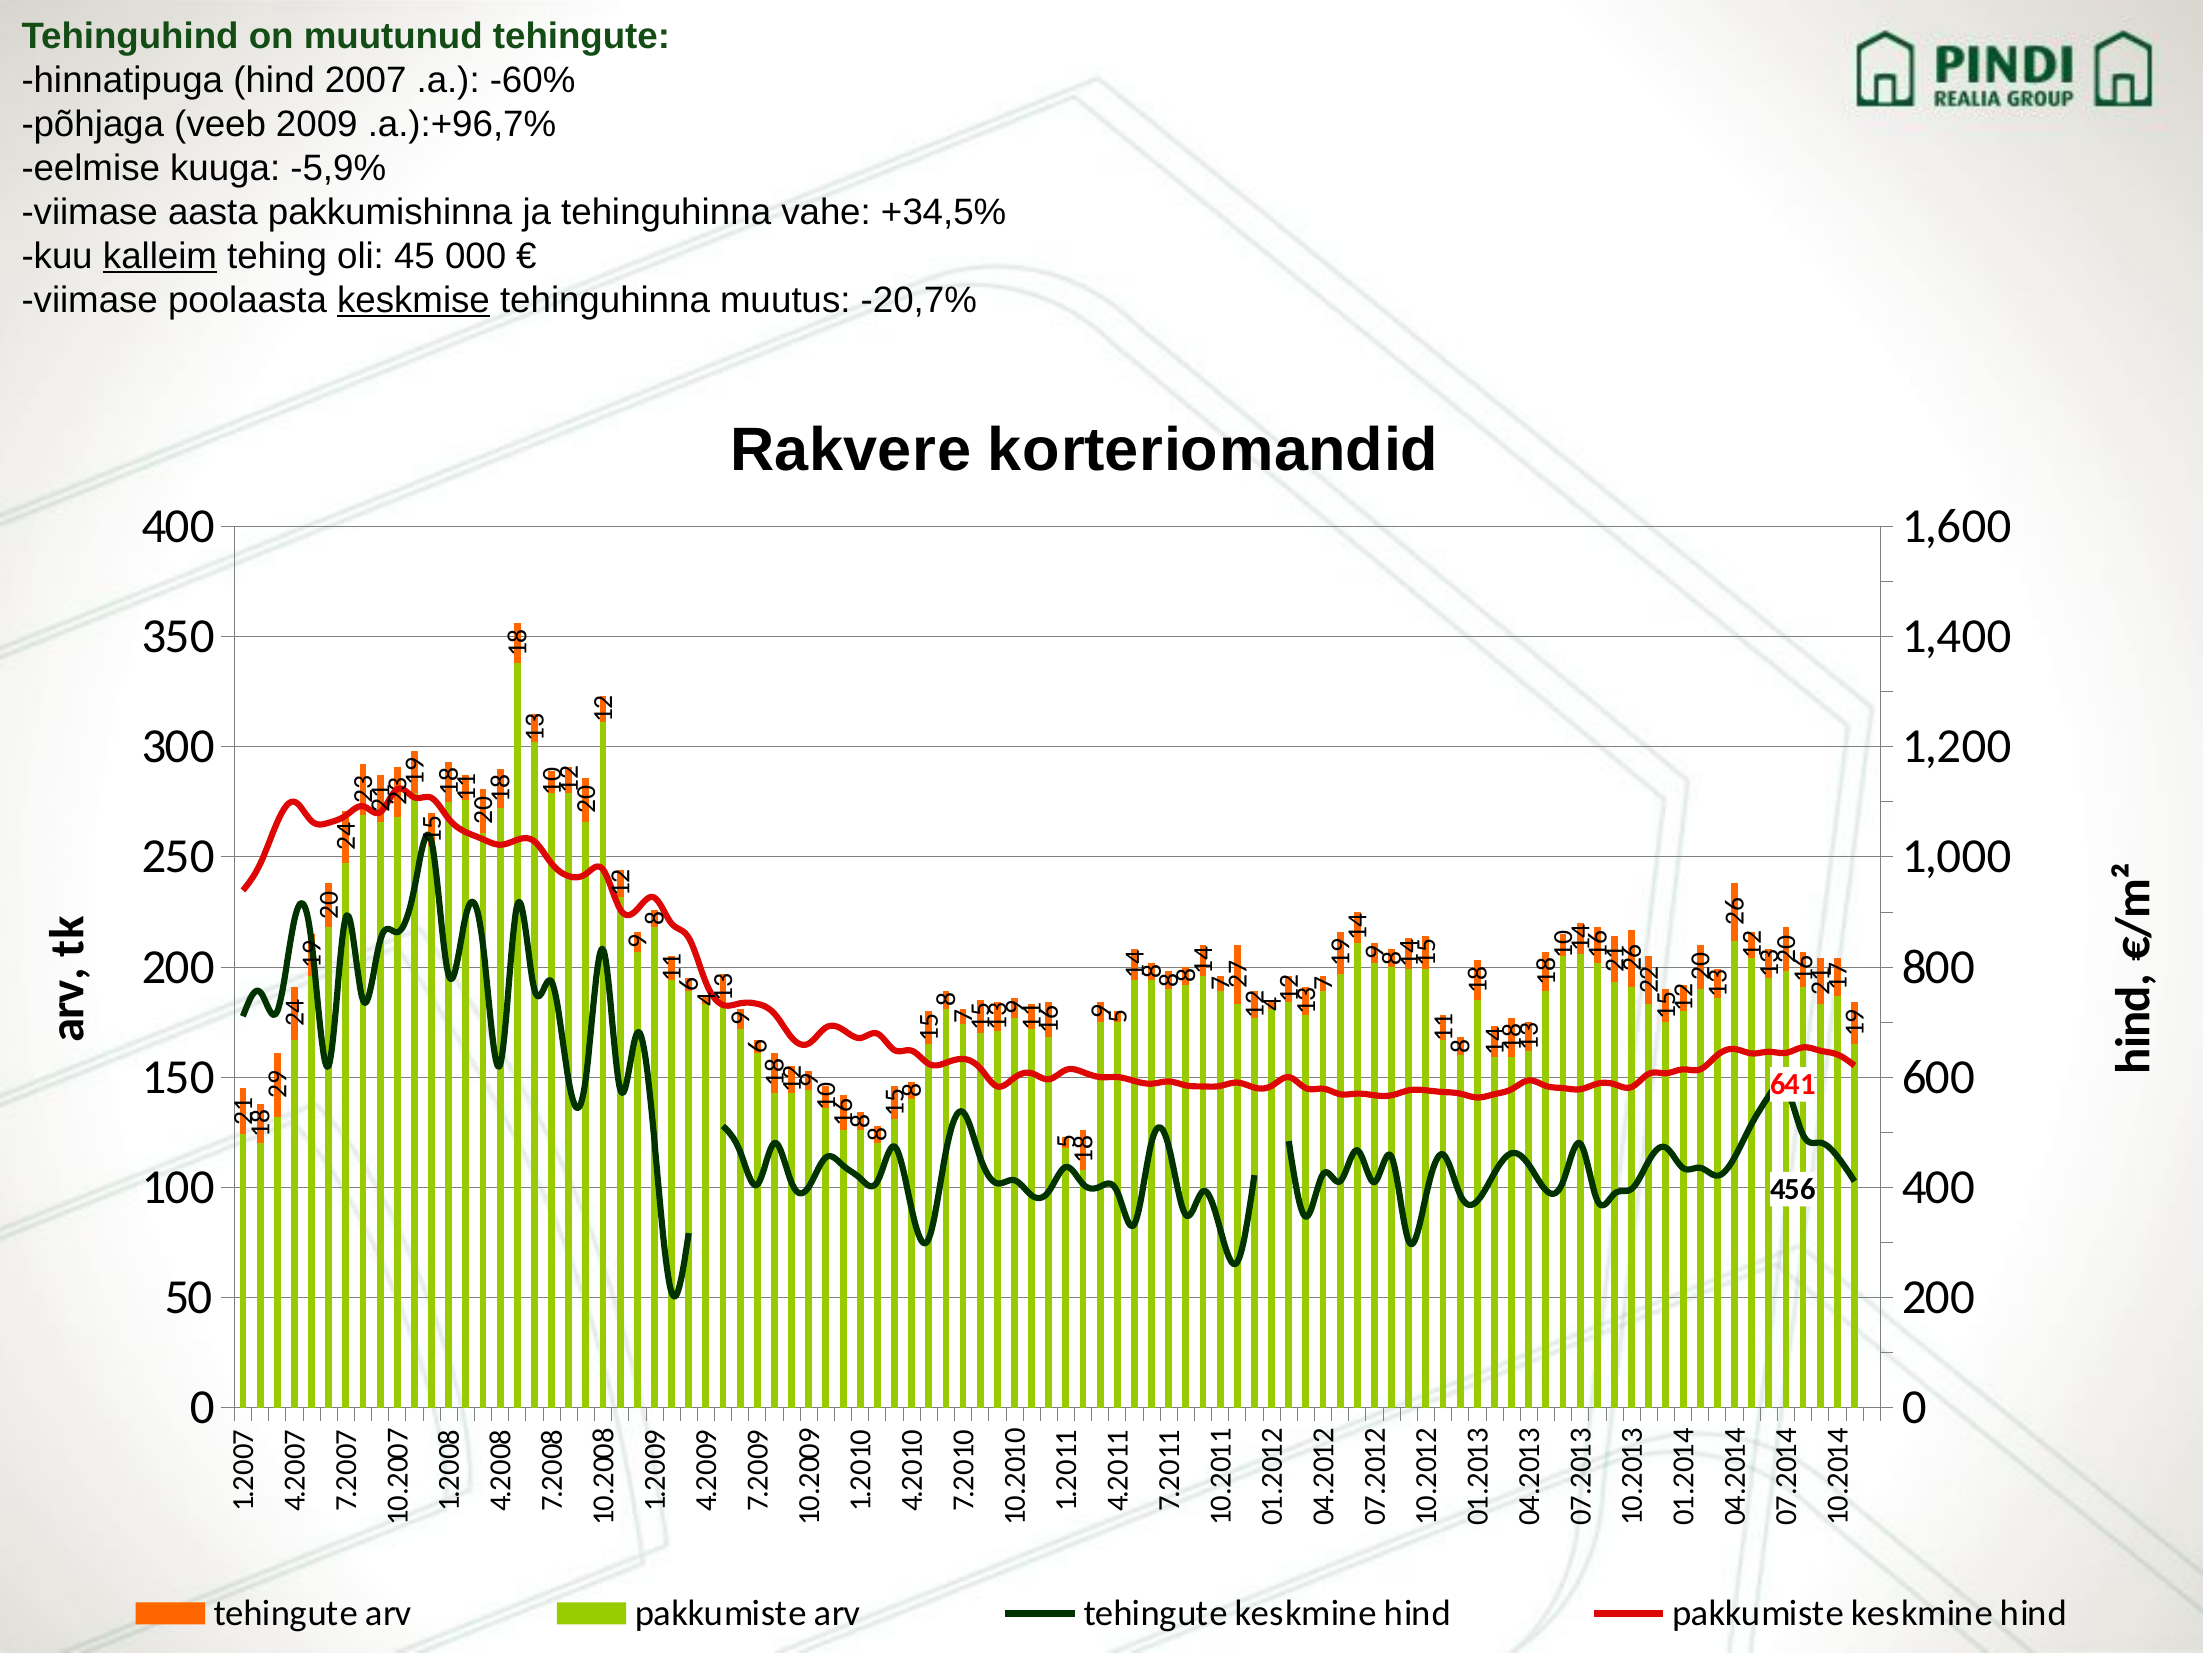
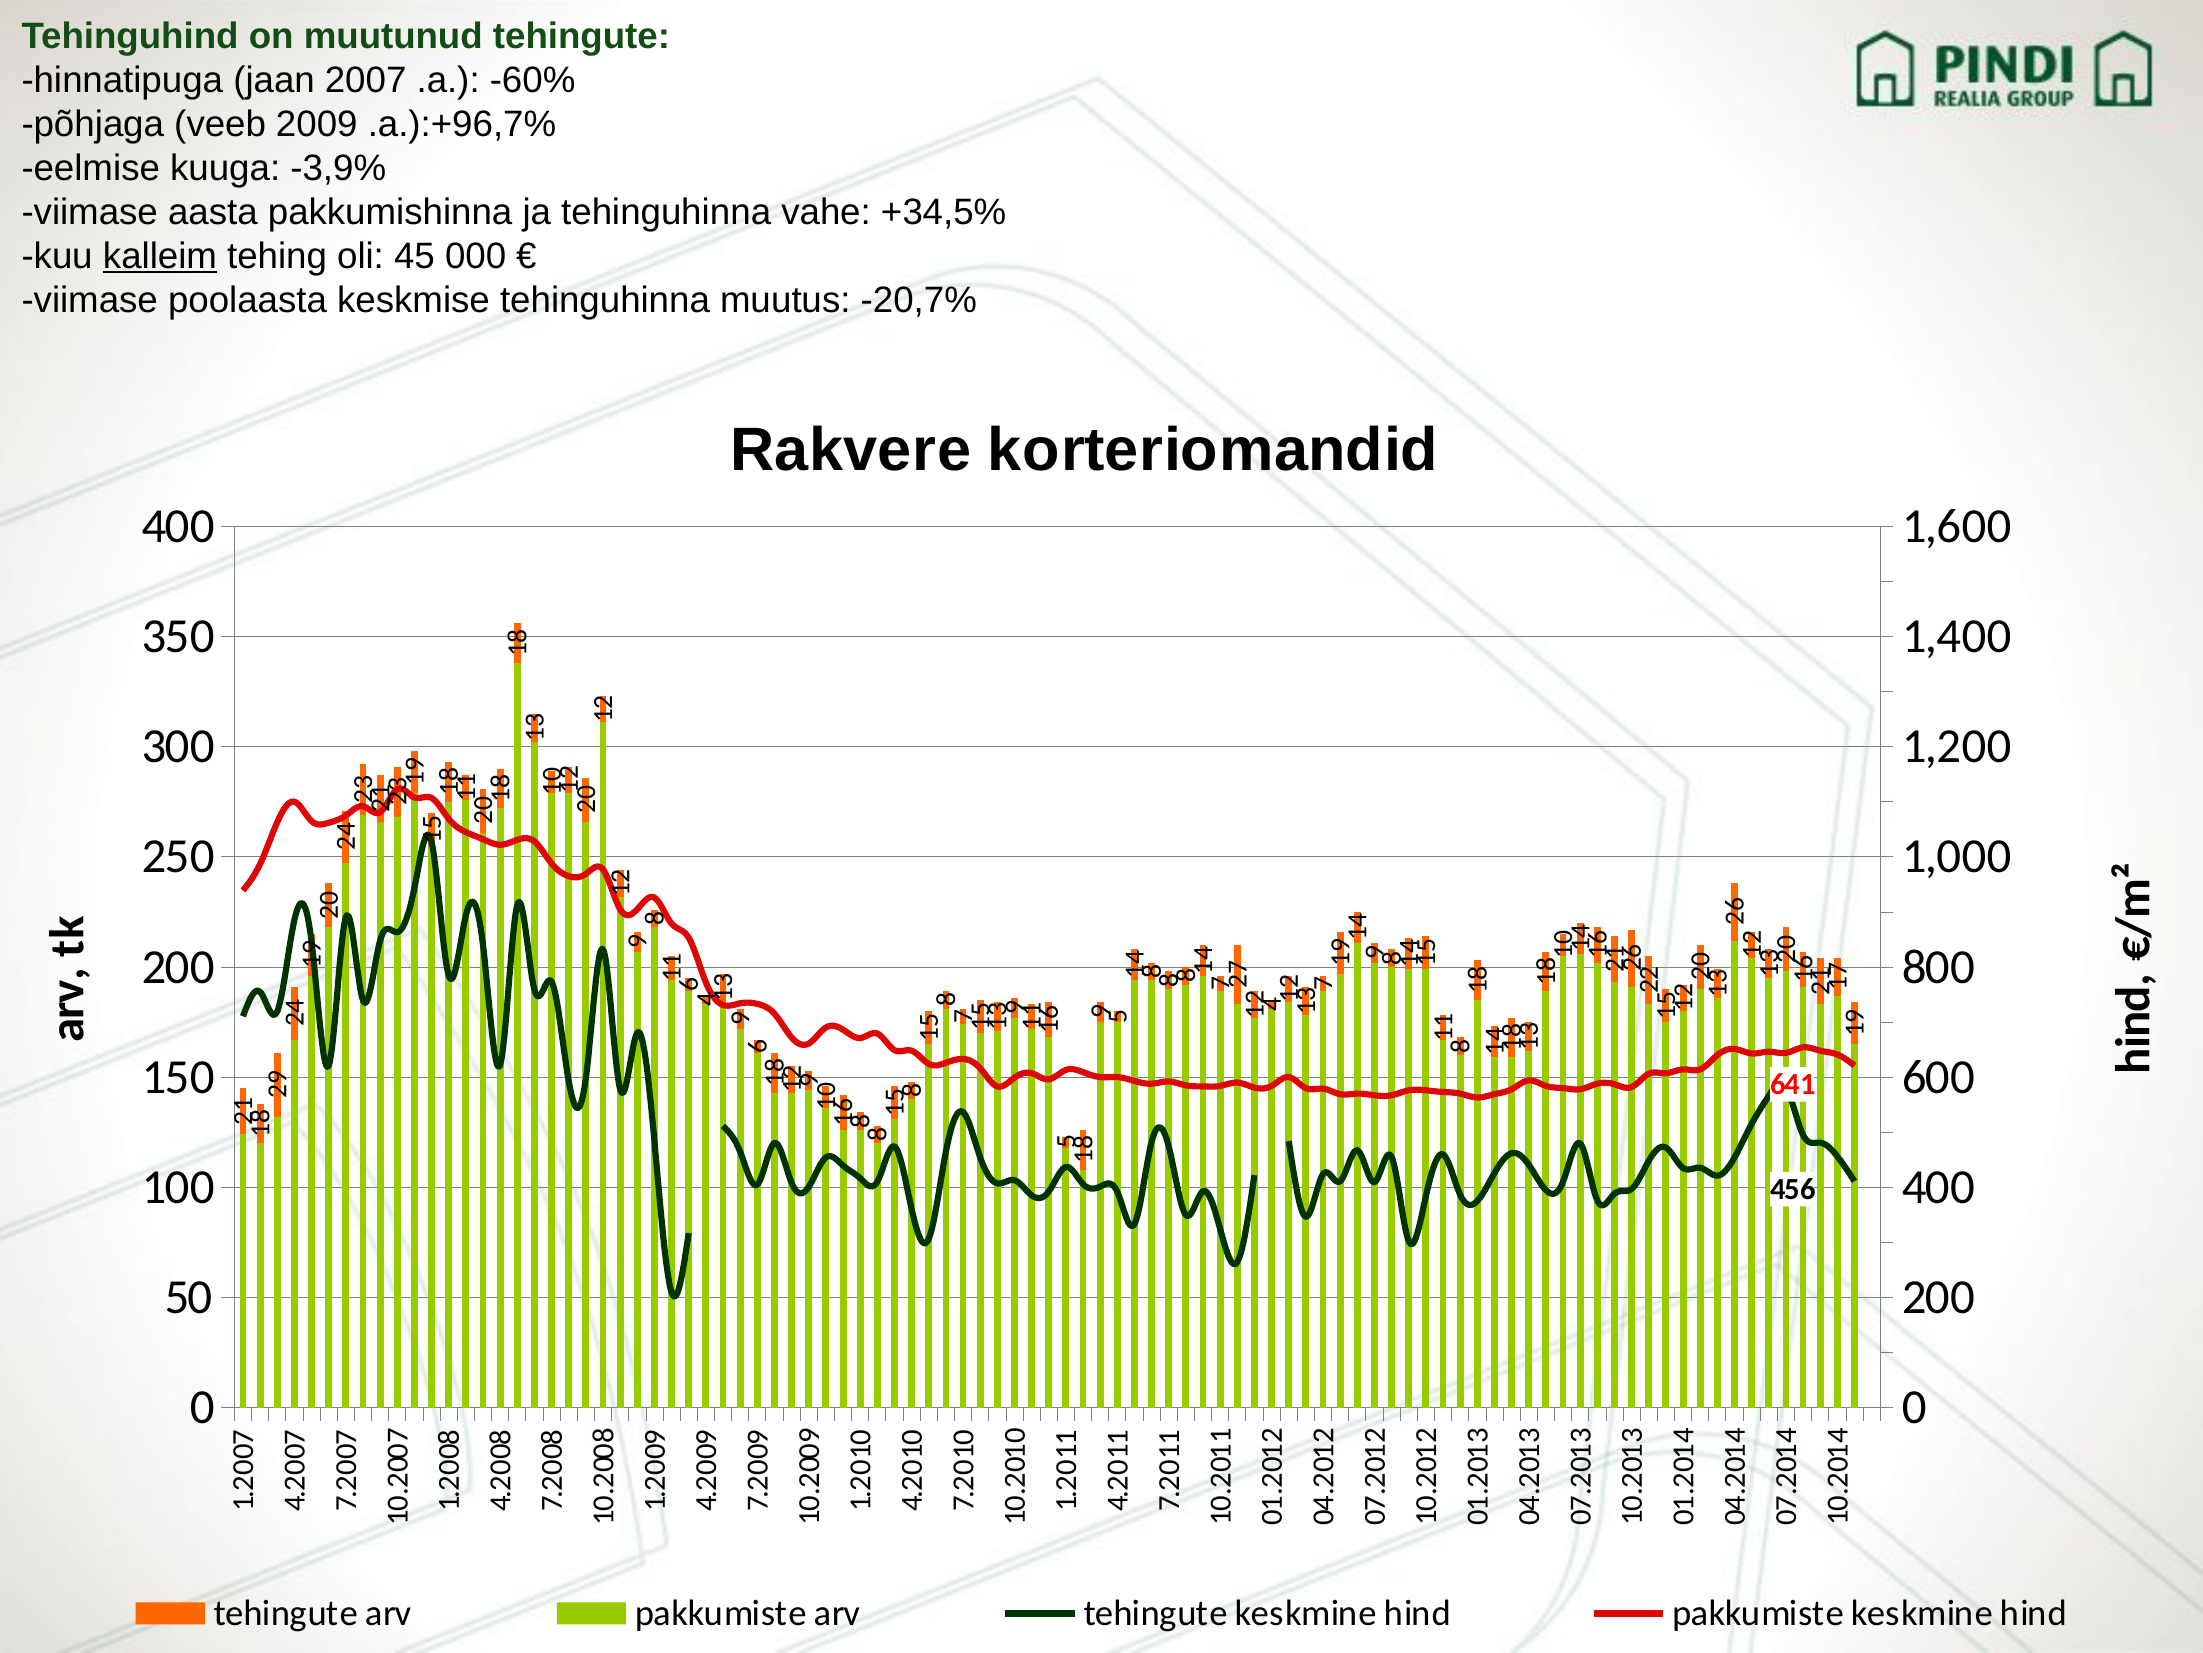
hinnatipuga hind: hind -> jaan
-5,9%: -5,9% -> -3,9%
keskmise underline: present -> none
